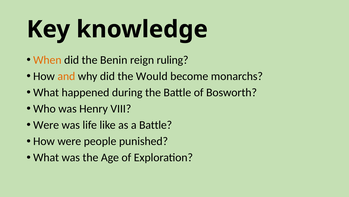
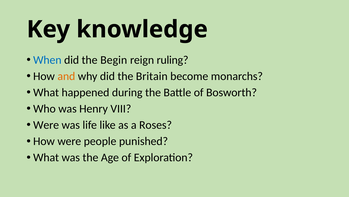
When colour: orange -> blue
Benin: Benin -> Begin
Would: Would -> Britain
a Battle: Battle -> Roses
